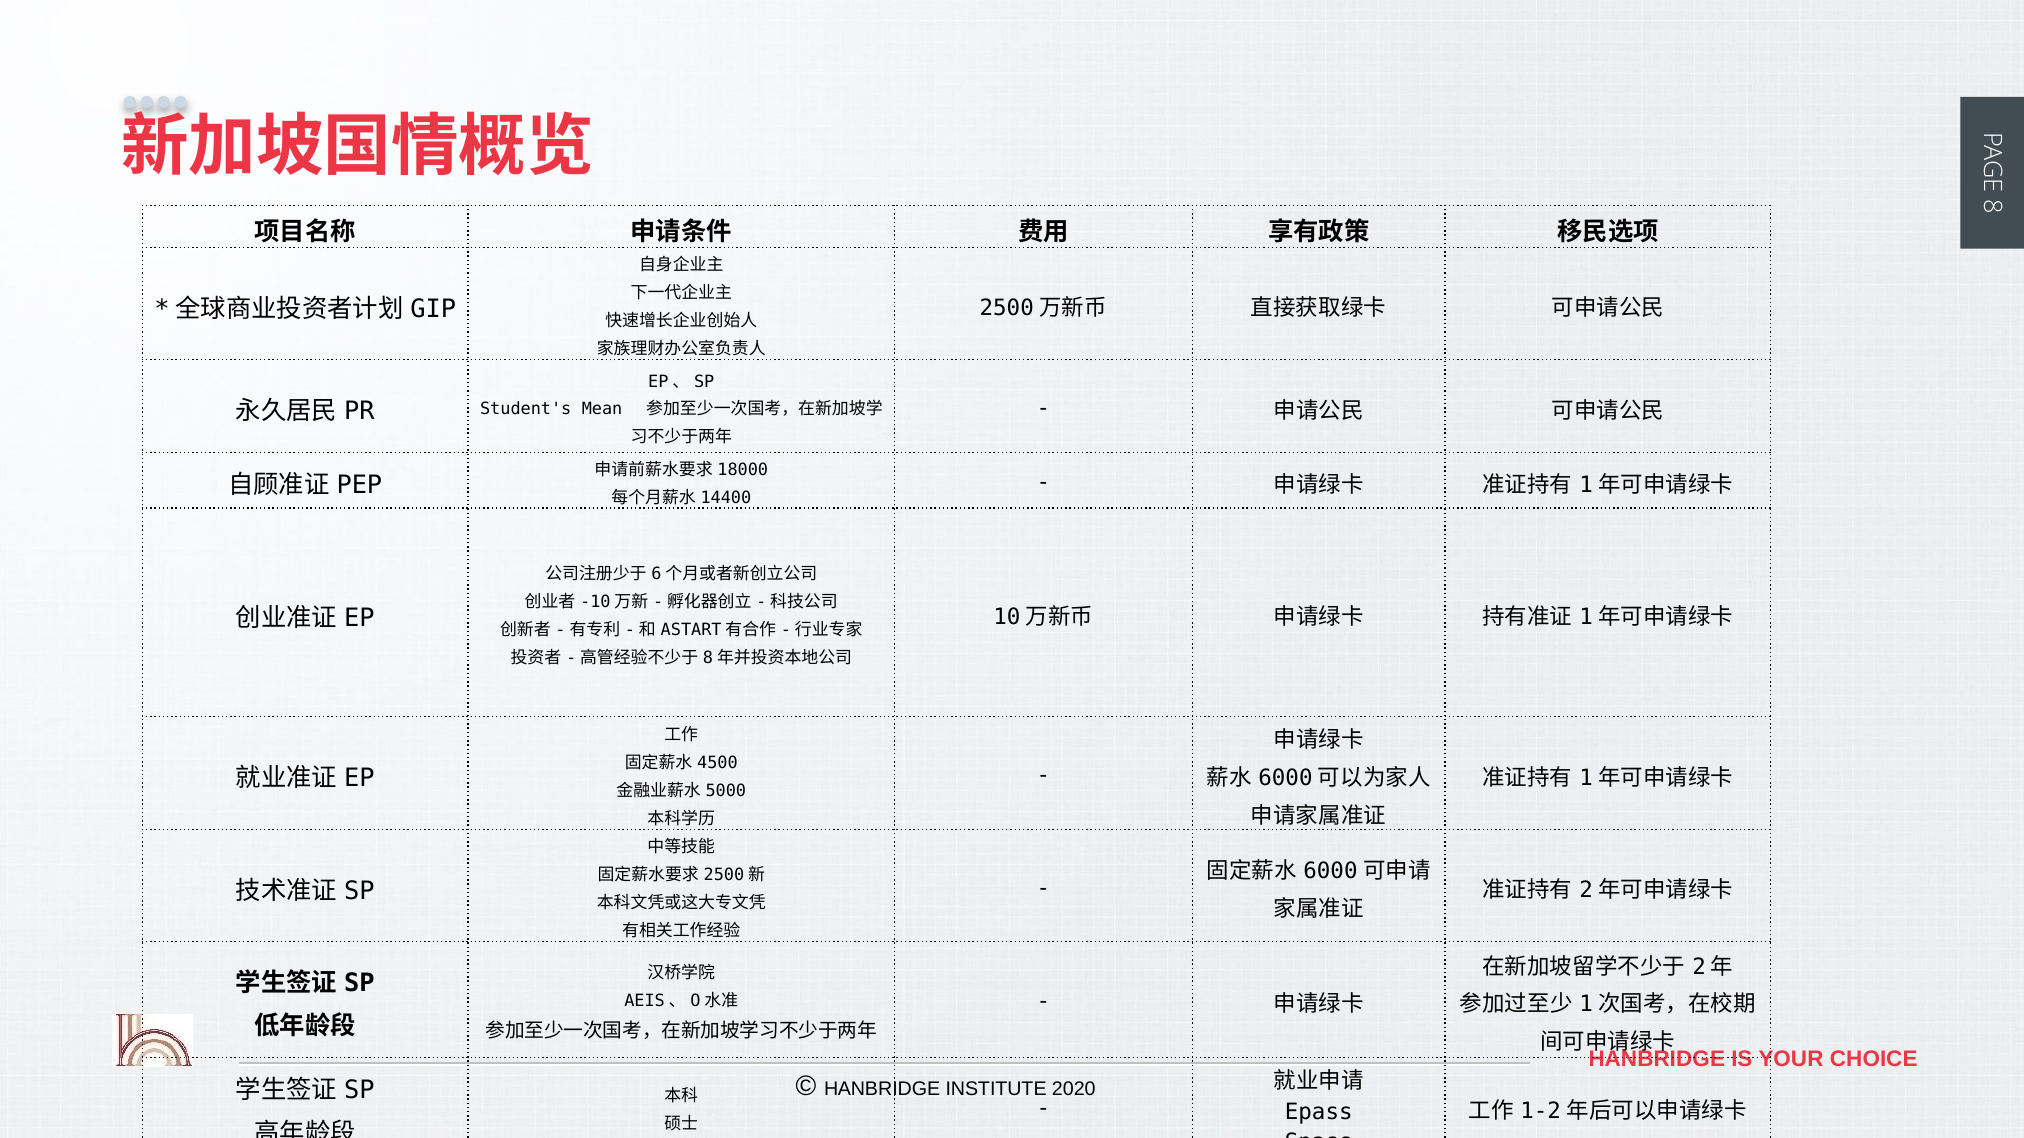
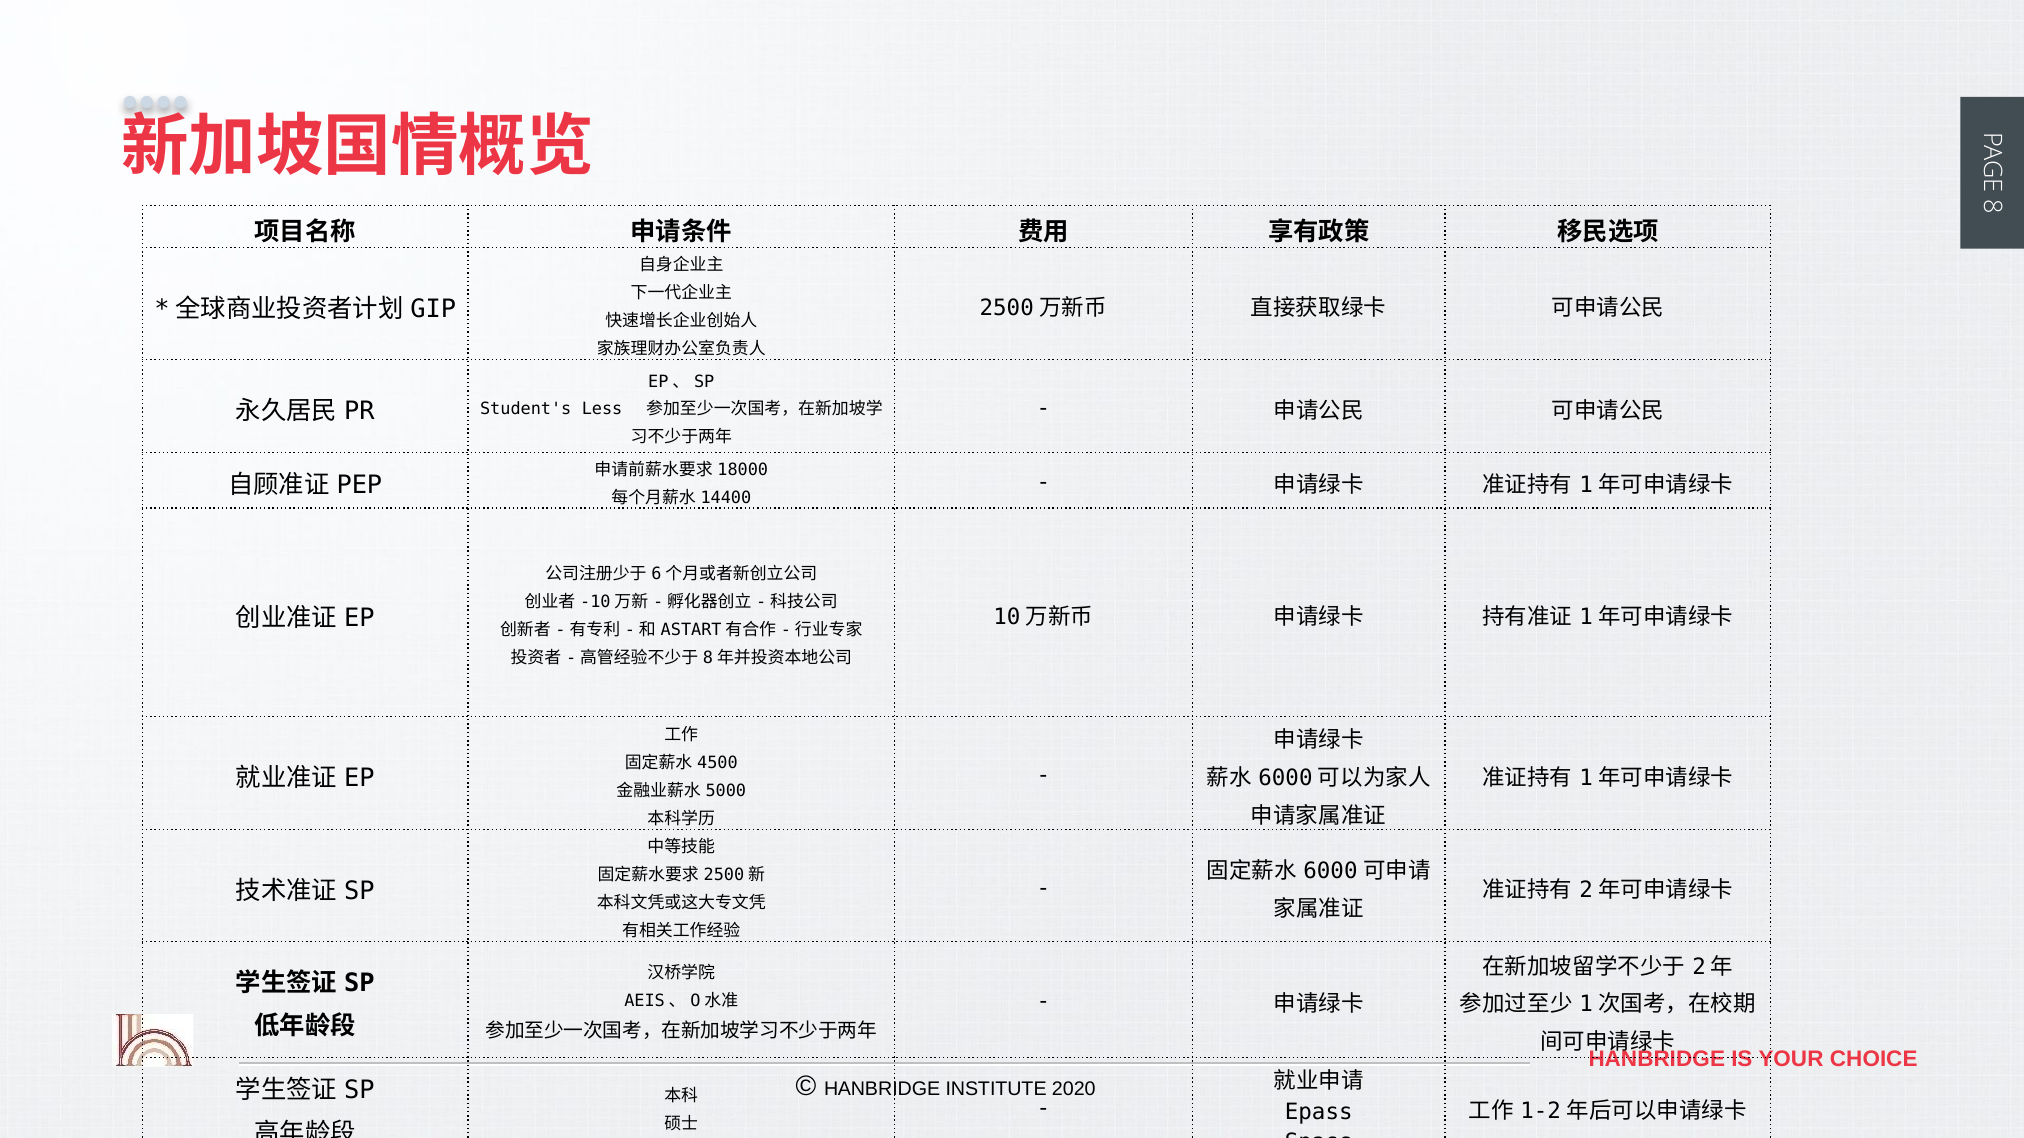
Mean: Mean -> Less
